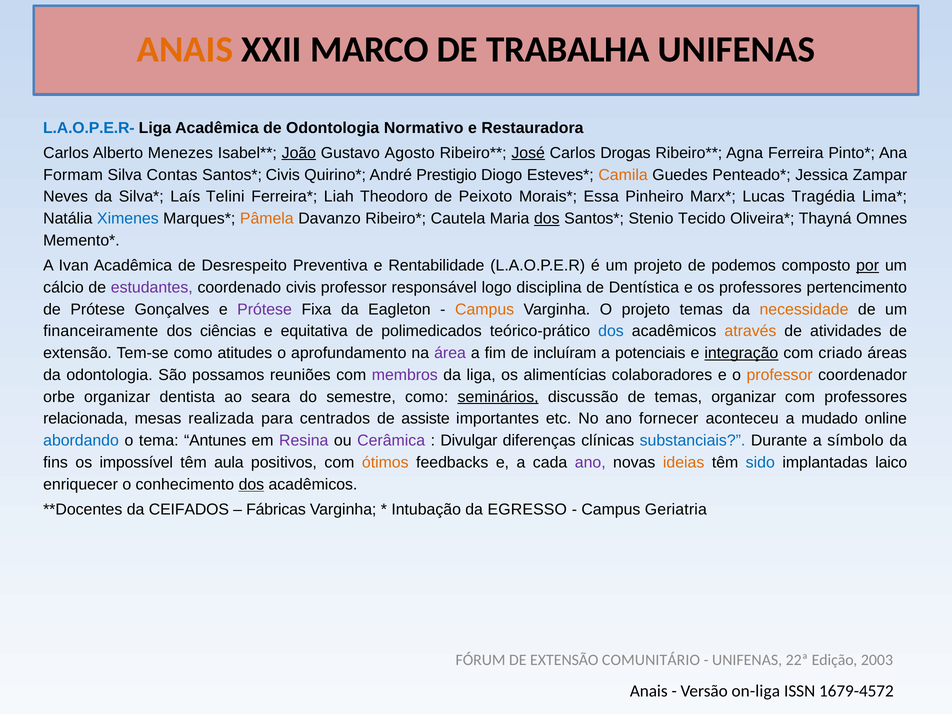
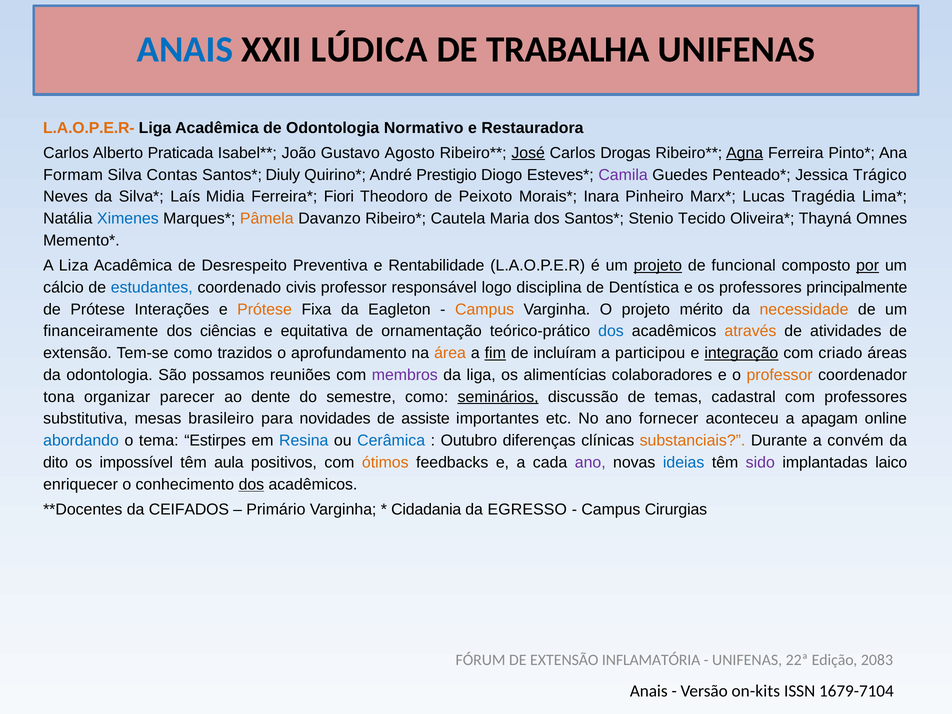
ANAIS at (185, 49) colour: orange -> blue
MARCO: MARCO -> LÚDICA
L.A.O.P.E.R- colour: blue -> orange
Menezes: Menezes -> Praticada
João underline: present -> none
Agna underline: none -> present
Civis at (283, 175): Civis -> Diuly
Camila colour: orange -> purple
Zampar: Zampar -> Trágico
Telini: Telini -> Midia
Liah: Liah -> Fiori
Essa: Essa -> Inara
dos at (547, 219) underline: present -> none
Ivan: Ivan -> Liza
projeto at (658, 266) underline: none -> present
podemos: podemos -> funcional
estudantes colour: purple -> blue
pertencimento: pertencimento -> principalmente
Gonçalves: Gonçalves -> Interações
Prótese at (265, 309) colour: purple -> orange
projeto temas: temas -> mérito
polimedicados: polimedicados -> ornamentação
atitudes: atitudes -> trazidos
área colour: purple -> orange
fim underline: none -> present
potenciais: potenciais -> participou
orbe: orbe -> tona
dentista: dentista -> parecer
seara: seara -> dente
temas organizar: organizar -> cadastral
relacionada: relacionada -> substitutiva
realizada: realizada -> brasileiro
centrados: centrados -> novidades
mudado: mudado -> apagam
Antunes: Antunes -> Estirpes
Resina colour: purple -> blue
Cerâmica colour: purple -> blue
Divulgar: Divulgar -> Outubro
substanciais colour: blue -> orange
símbolo: símbolo -> convém
fins: fins -> dito
ideias colour: orange -> blue
sido colour: blue -> purple
Fábricas: Fábricas -> Primário
Intubação: Intubação -> Cidadania
Geriatria: Geriatria -> Cirurgias
COMUNITÁRIO: COMUNITÁRIO -> INFLAMATÓRIA
2003: 2003 -> 2083
on-liga: on-liga -> on-kits
1679-4572: 1679-4572 -> 1679-7104
